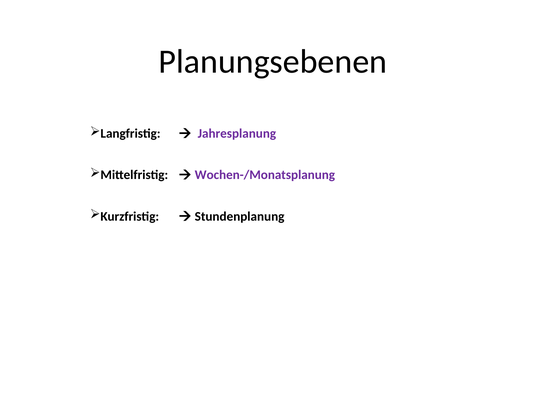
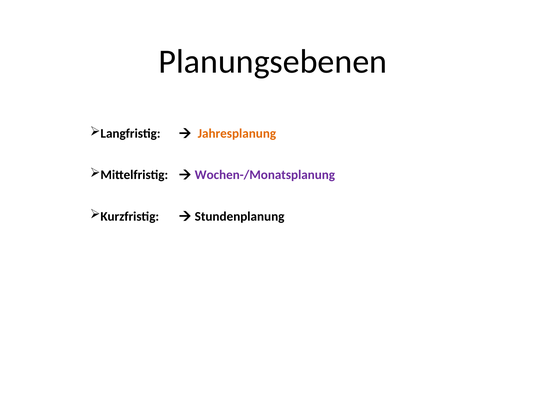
Jahresplanung colour: purple -> orange
